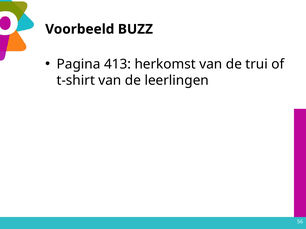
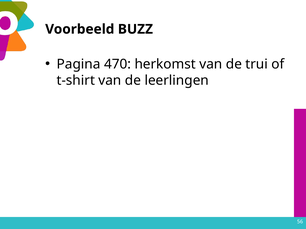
413: 413 -> 470
